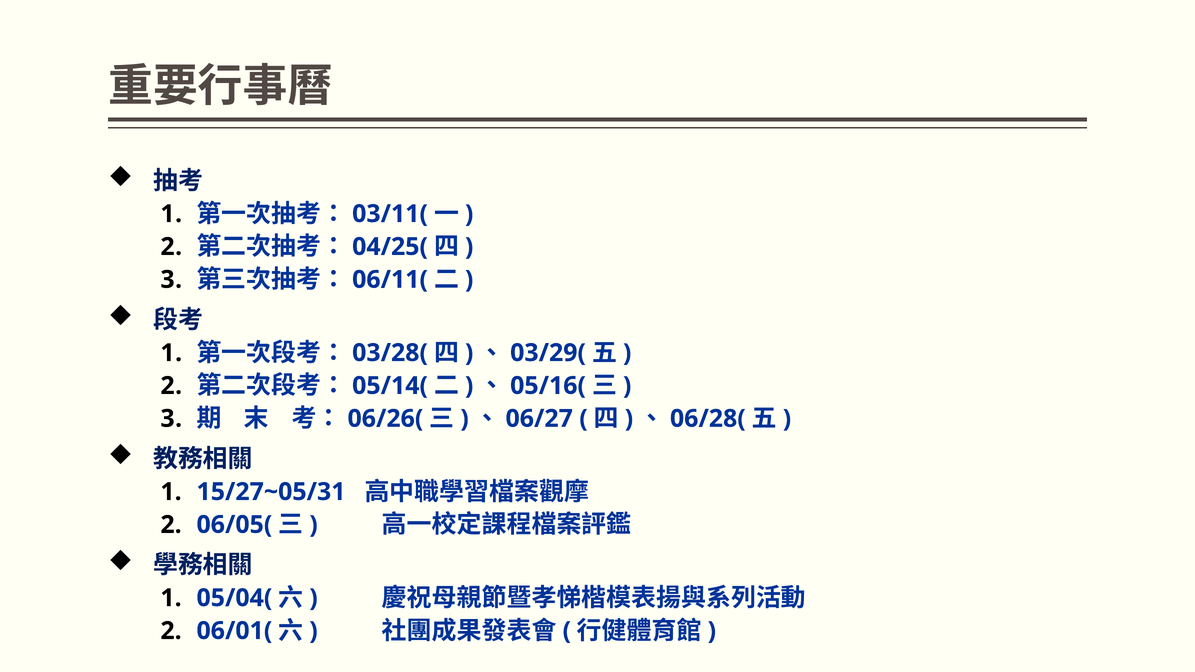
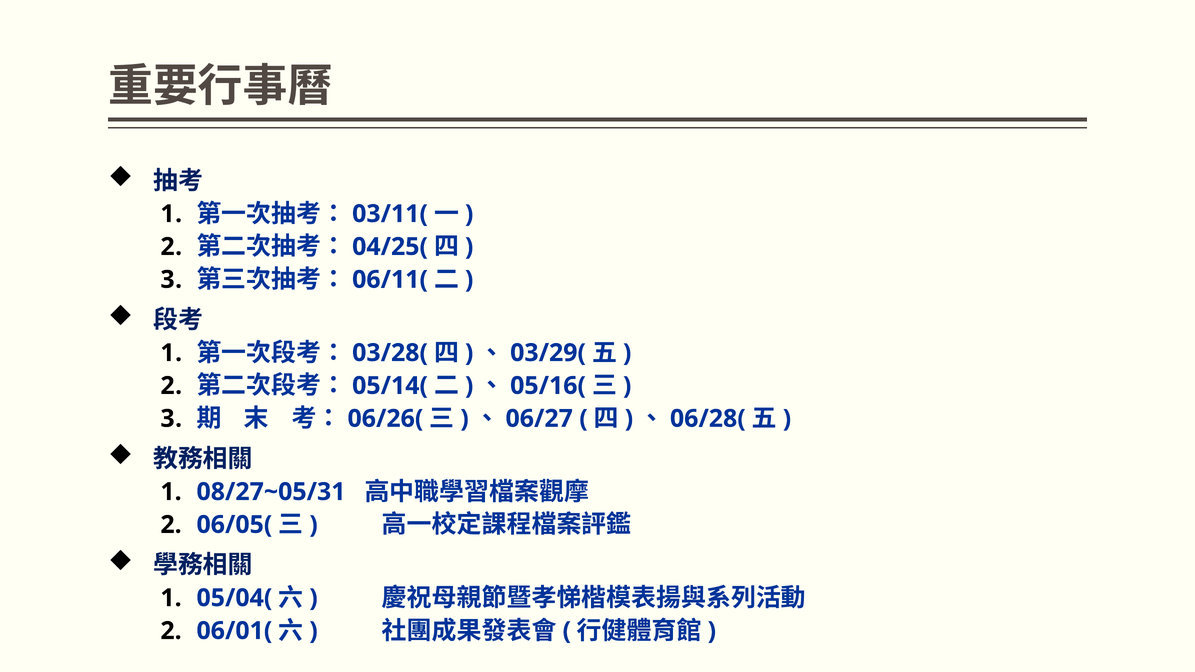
15/27~05/31: 15/27~05/31 -> 08/27~05/31
